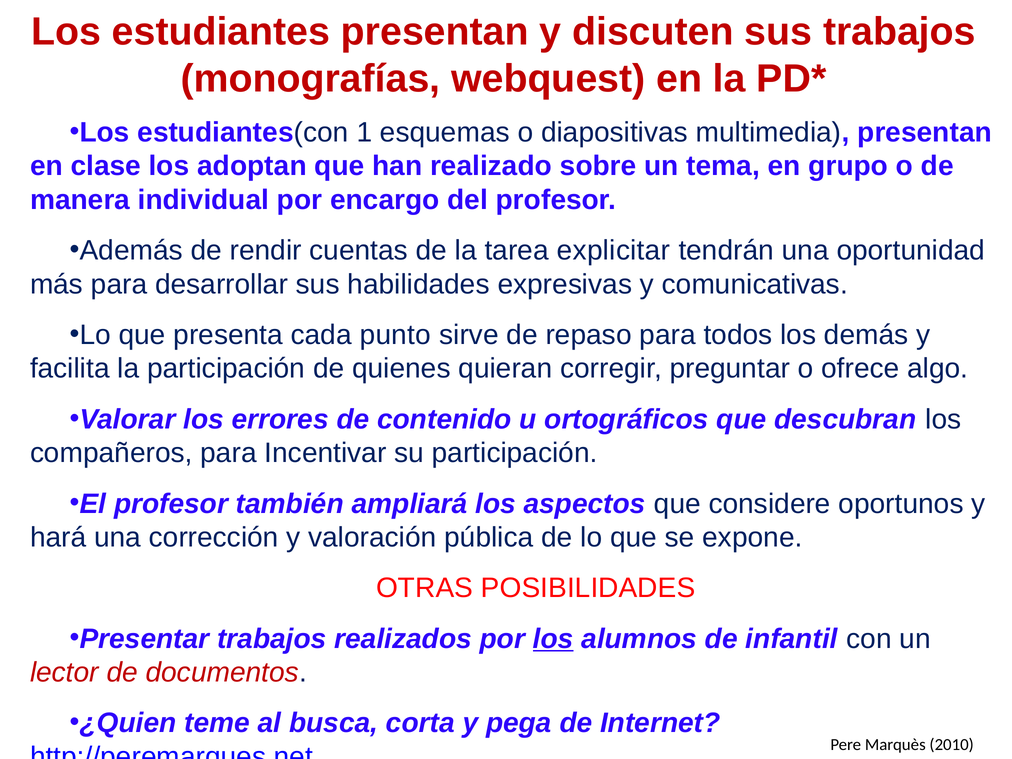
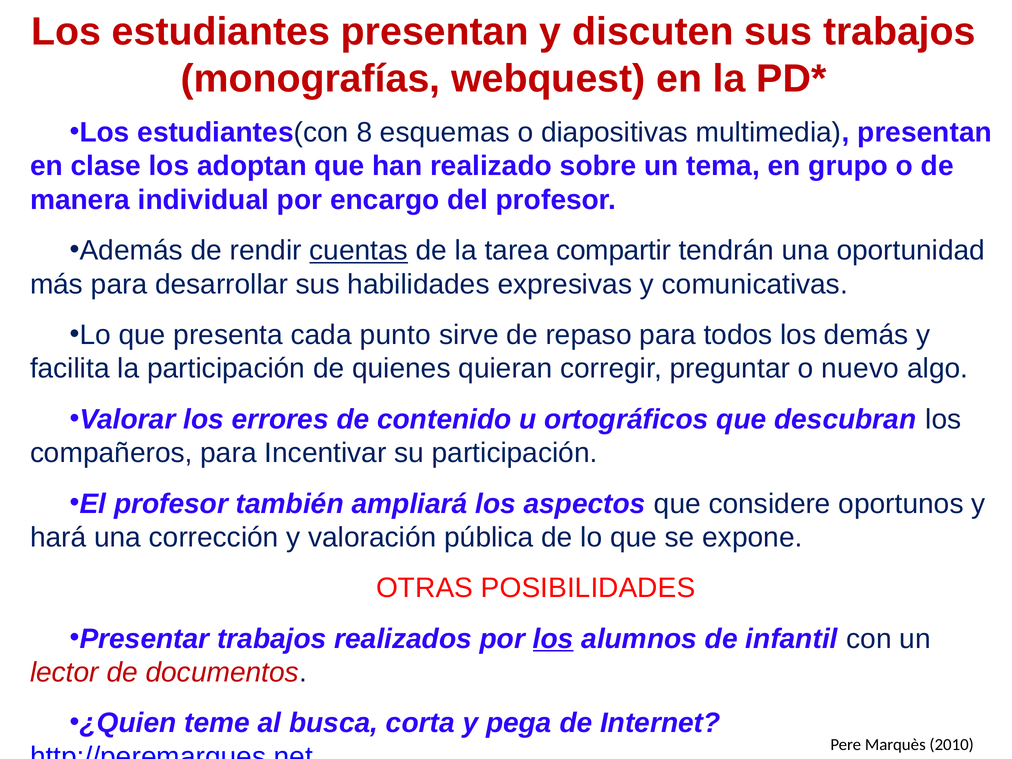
1: 1 -> 8
cuentas underline: none -> present
explicitar: explicitar -> compartir
ofrece: ofrece -> nuevo
